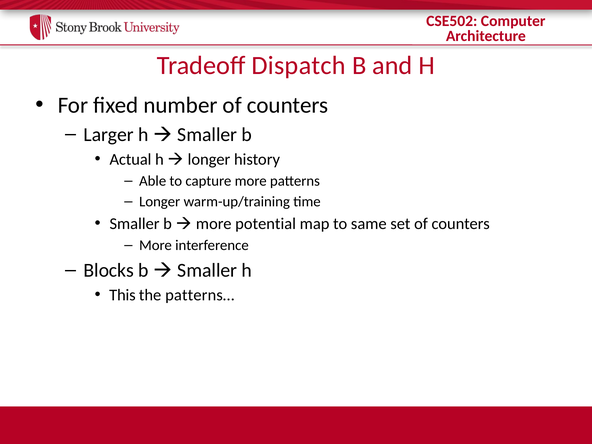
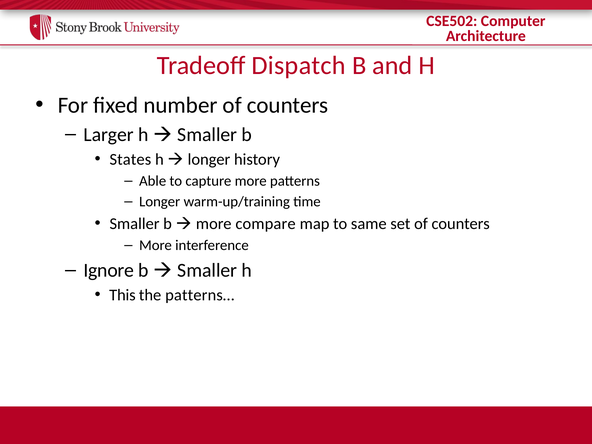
Actual: Actual -> States
potential: potential -> compare
Blocks: Blocks -> Ignore
